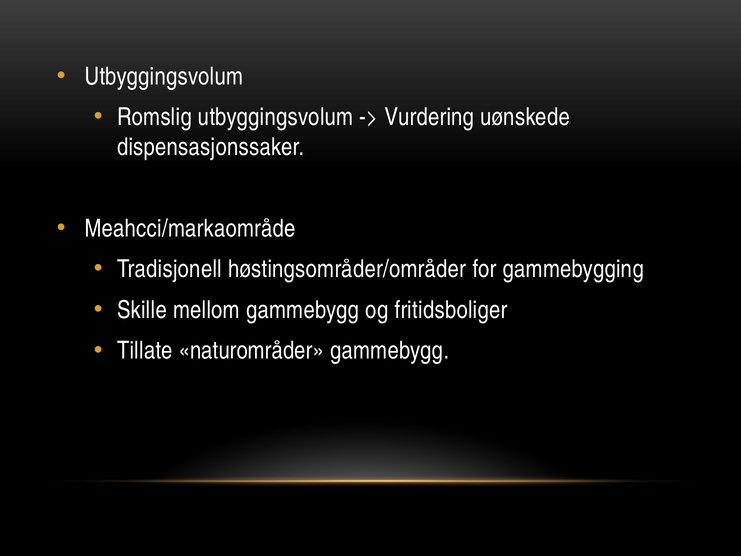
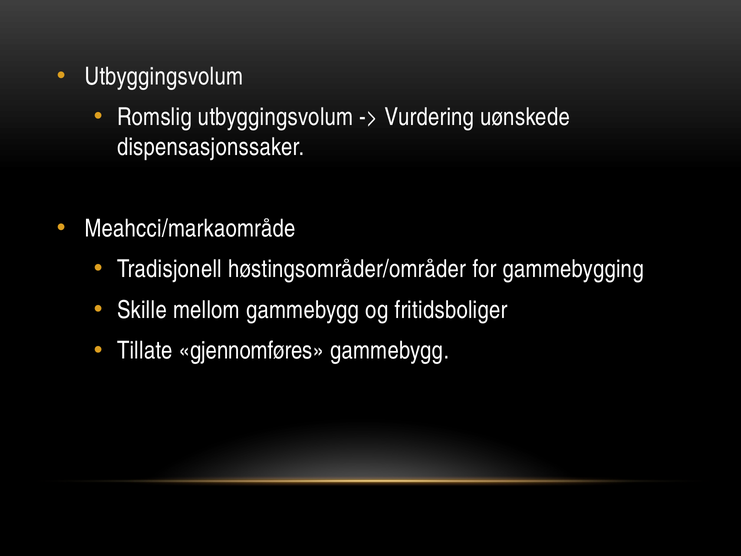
naturområder: naturområder -> gjennomføres
